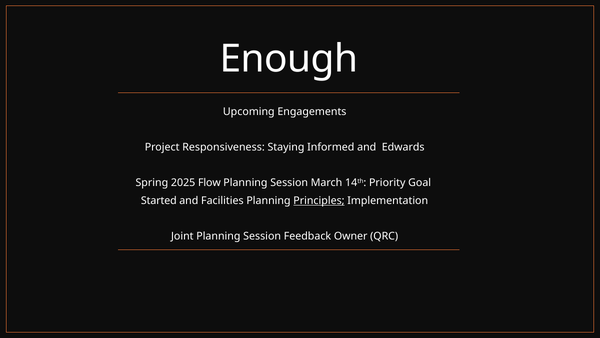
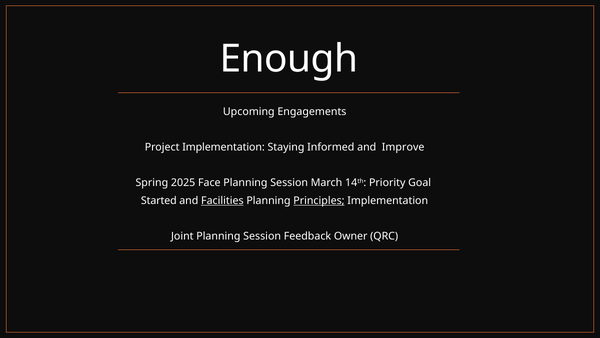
Project Responsiveness: Responsiveness -> Implementation
Edwards: Edwards -> Improve
Flow: Flow -> Face
Facilities underline: none -> present
